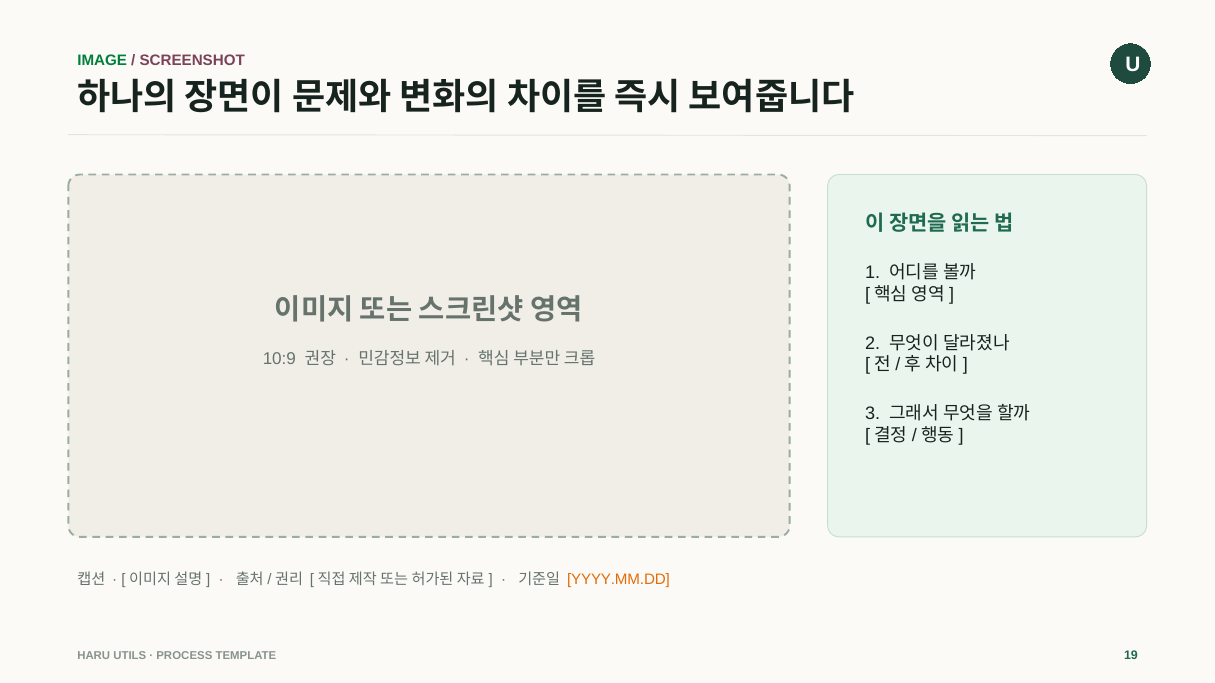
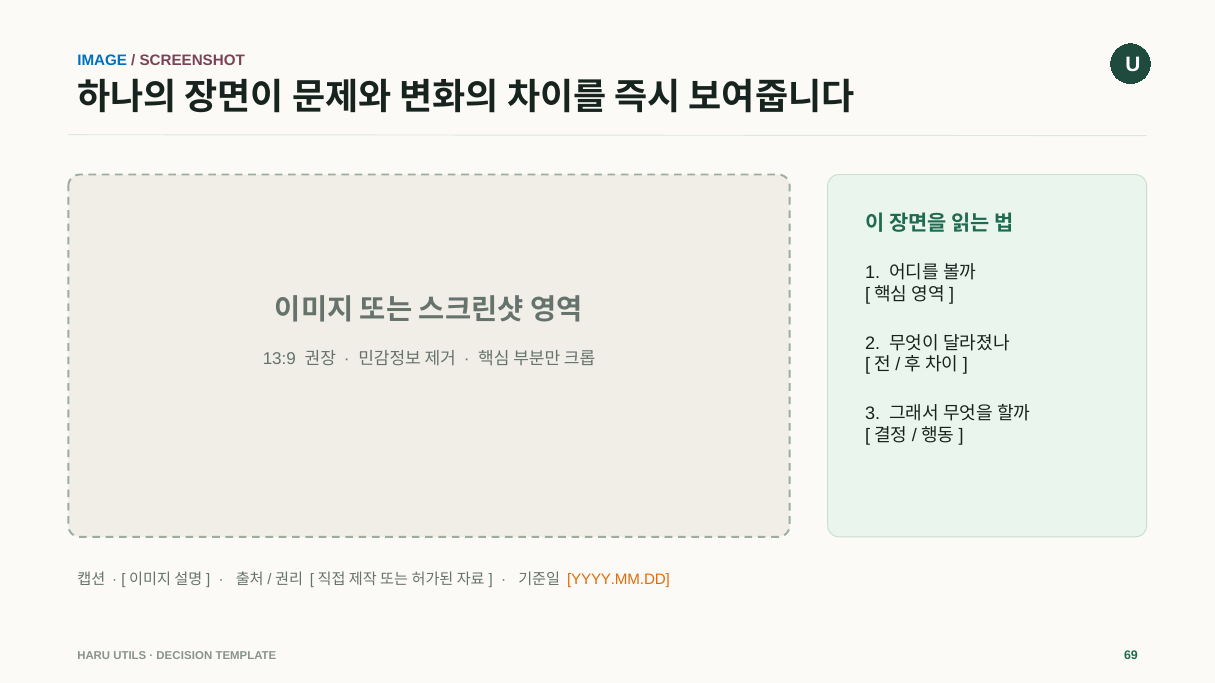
IMAGE colour: green -> blue
10:9: 10:9 -> 13:9
PROCESS: PROCESS -> DECISION
19: 19 -> 69
